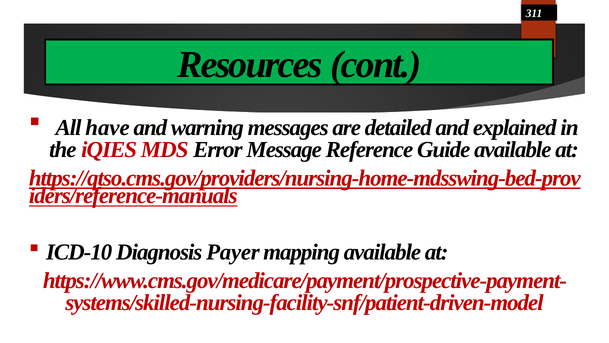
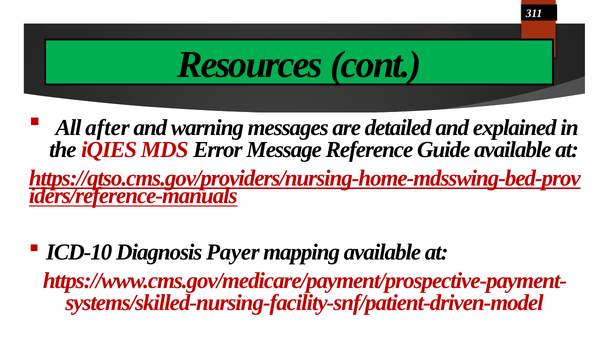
have: have -> after
